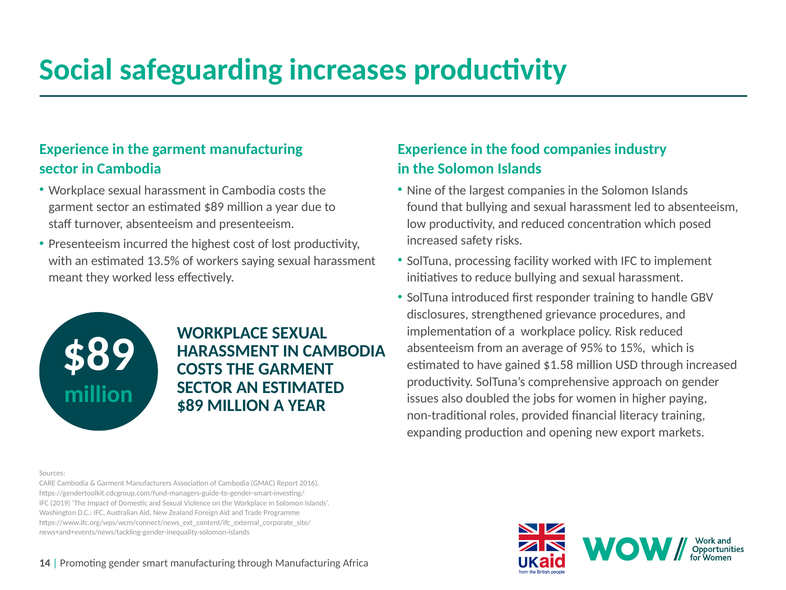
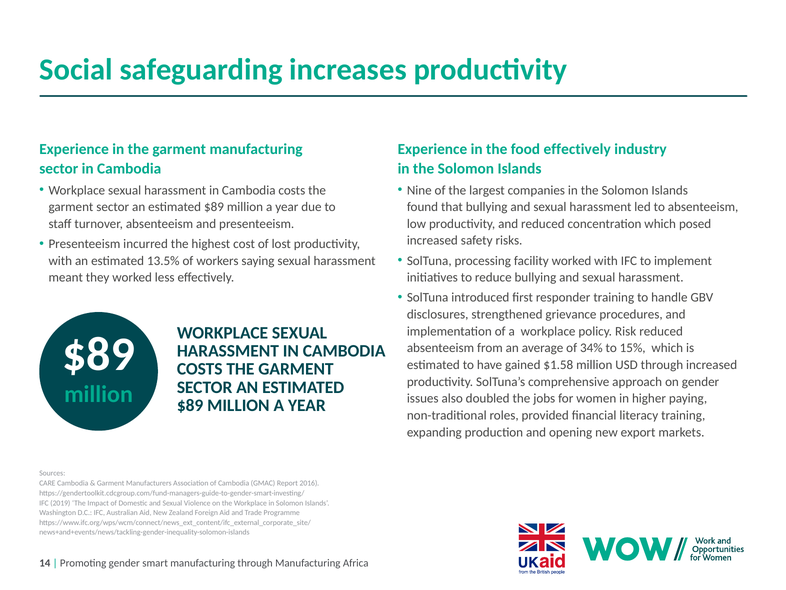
food companies: companies -> effectively
95%: 95% -> 34%
